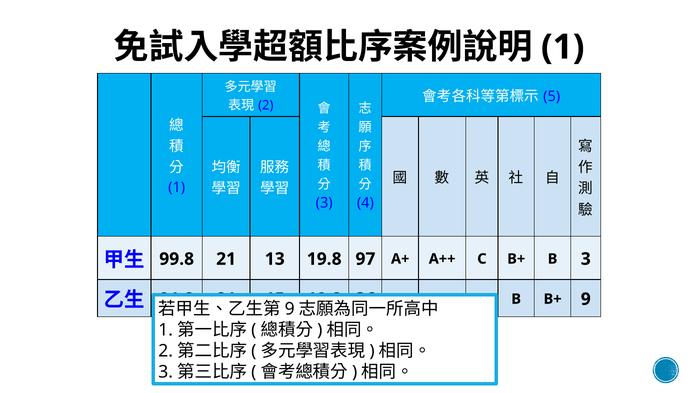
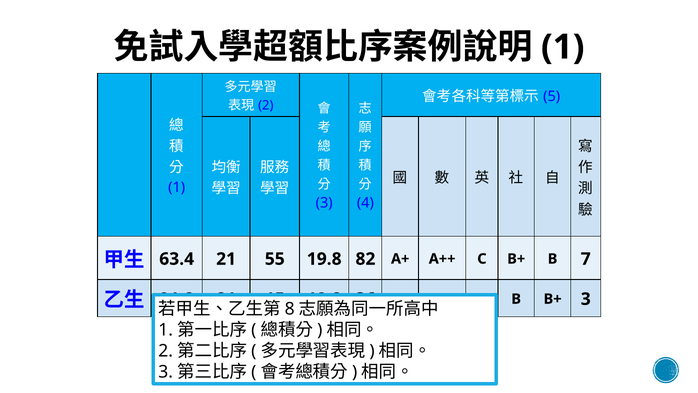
99.8: 99.8 -> 63.4
13: 13 -> 55
97: 97 -> 82
B 3: 3 -> 7
B+ 9: 9 -> 3
9 at (290, 309): 9 -> 8
